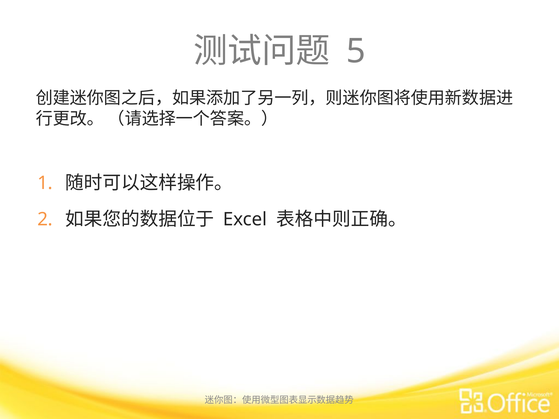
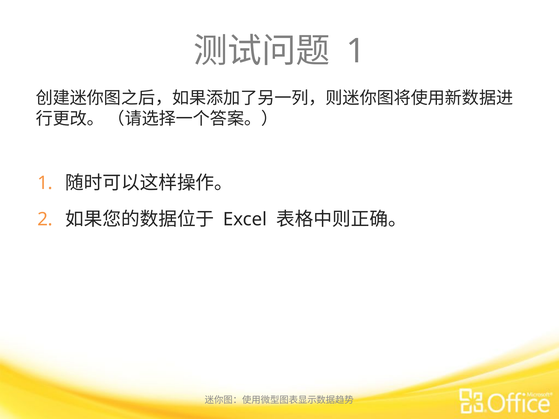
5 at (356, 51): 5 -> 1
